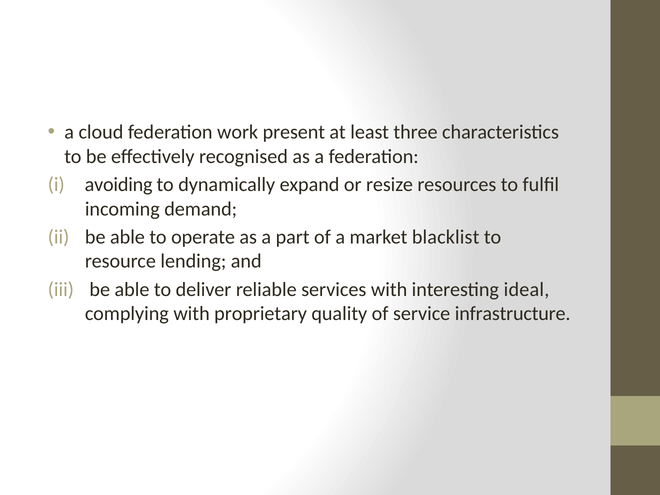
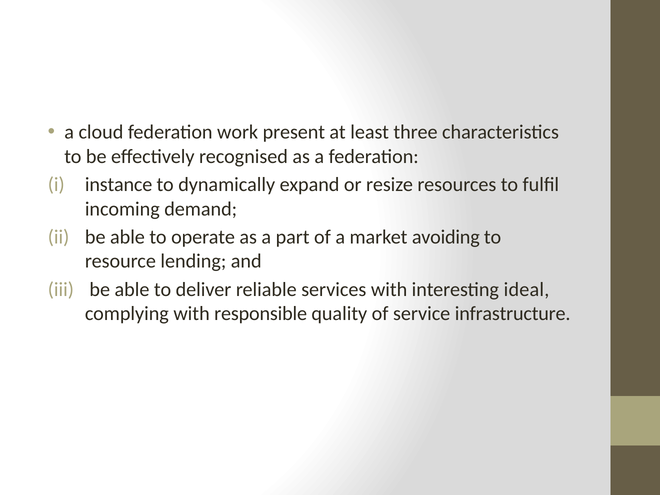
avoiding: avoiding -> instance
blacklist: blacklist -> avoiding
proprietary: proprietary -> responsible
